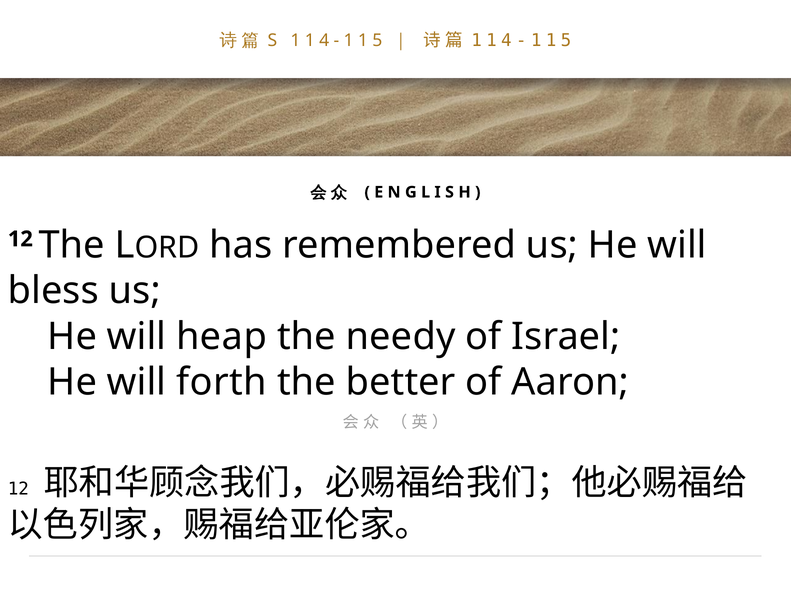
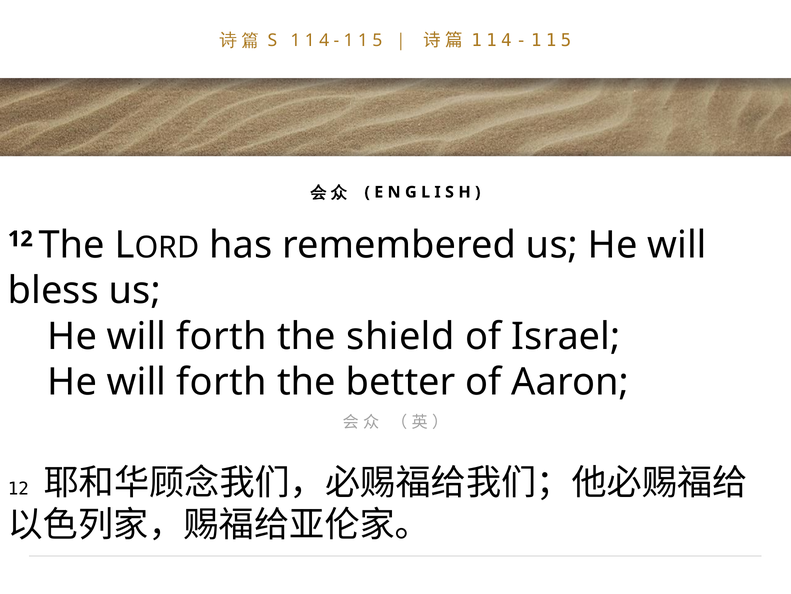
heap at (222, 336): heap -> forth
needy: needy -> shield
